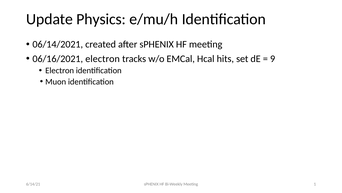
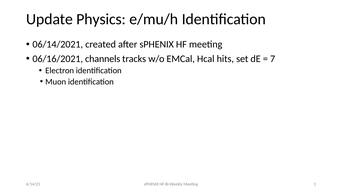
06/16/2021 electron: electron -> channels
9: 9 -> 7
